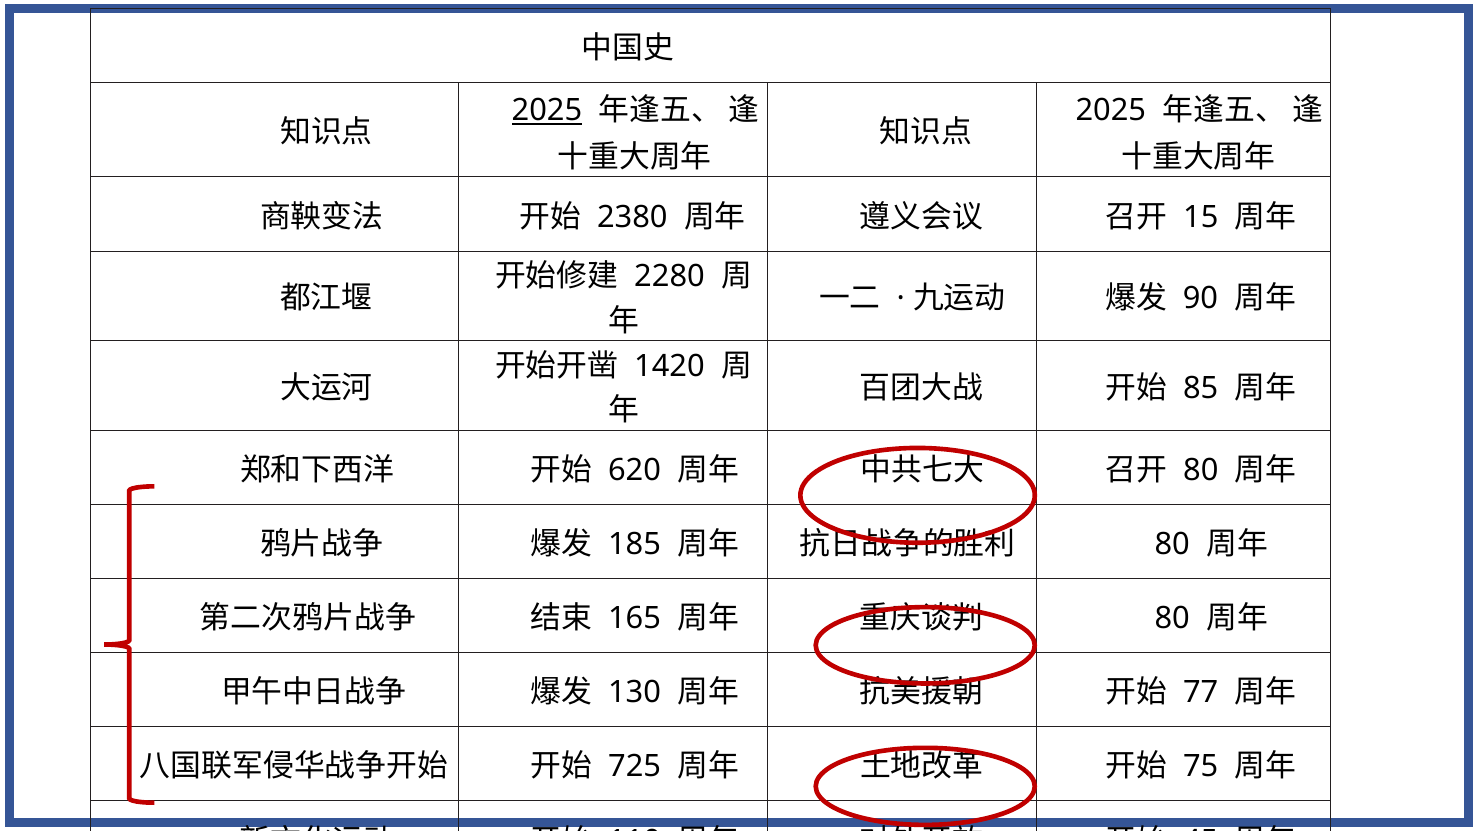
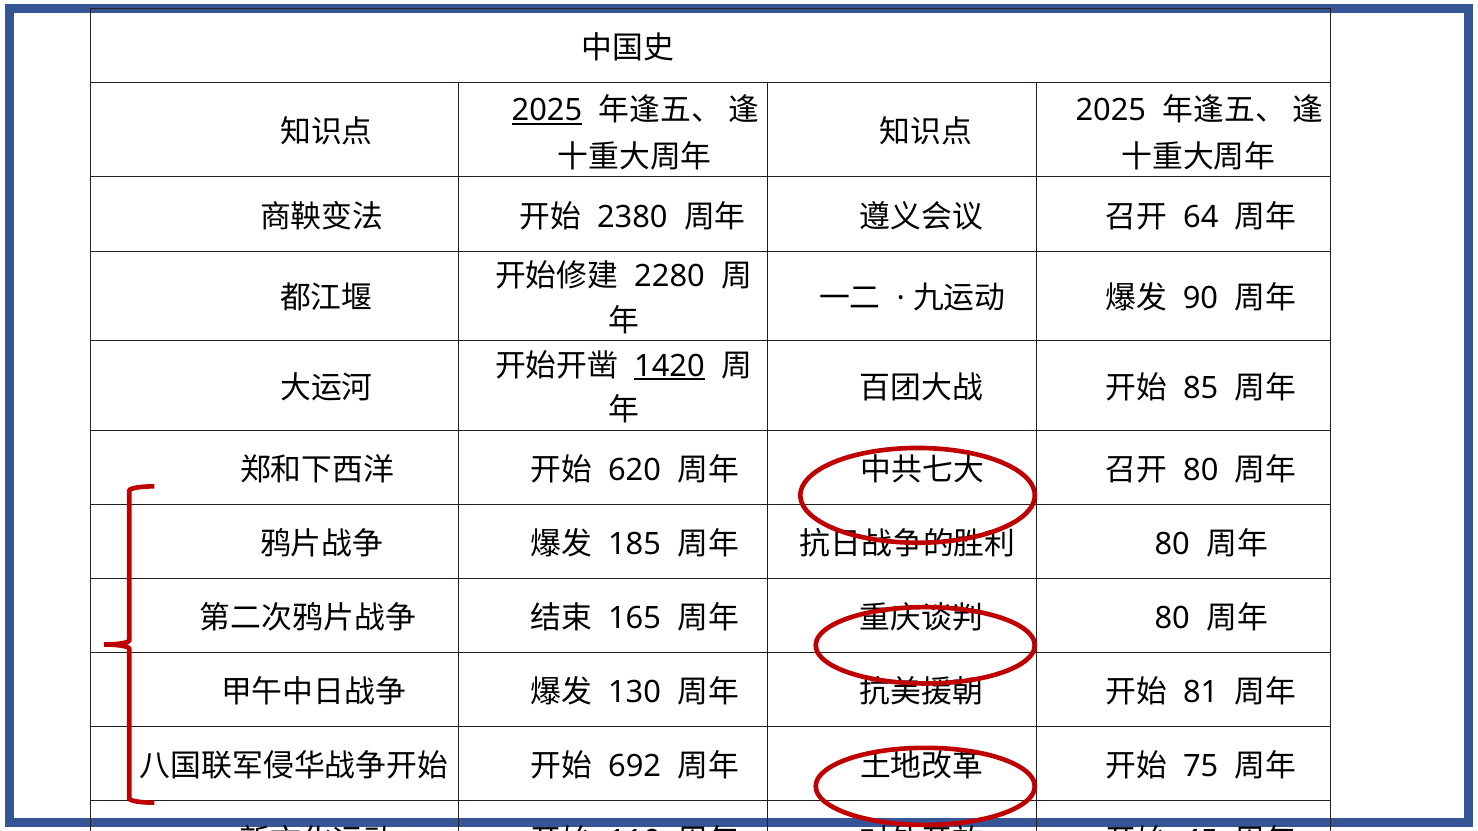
15: 15 -> 64
1420 underline: none -> present
77: 77 -> 81
725: 725 -> 692
